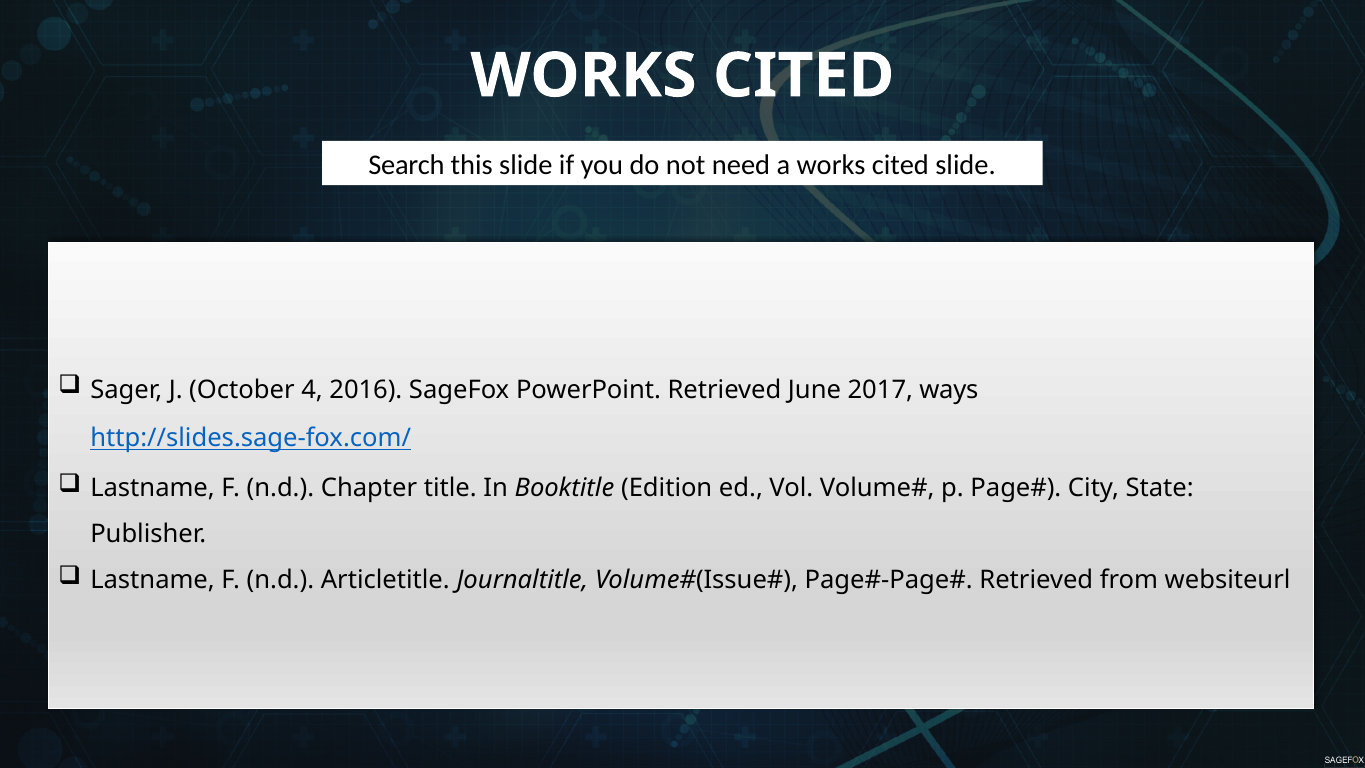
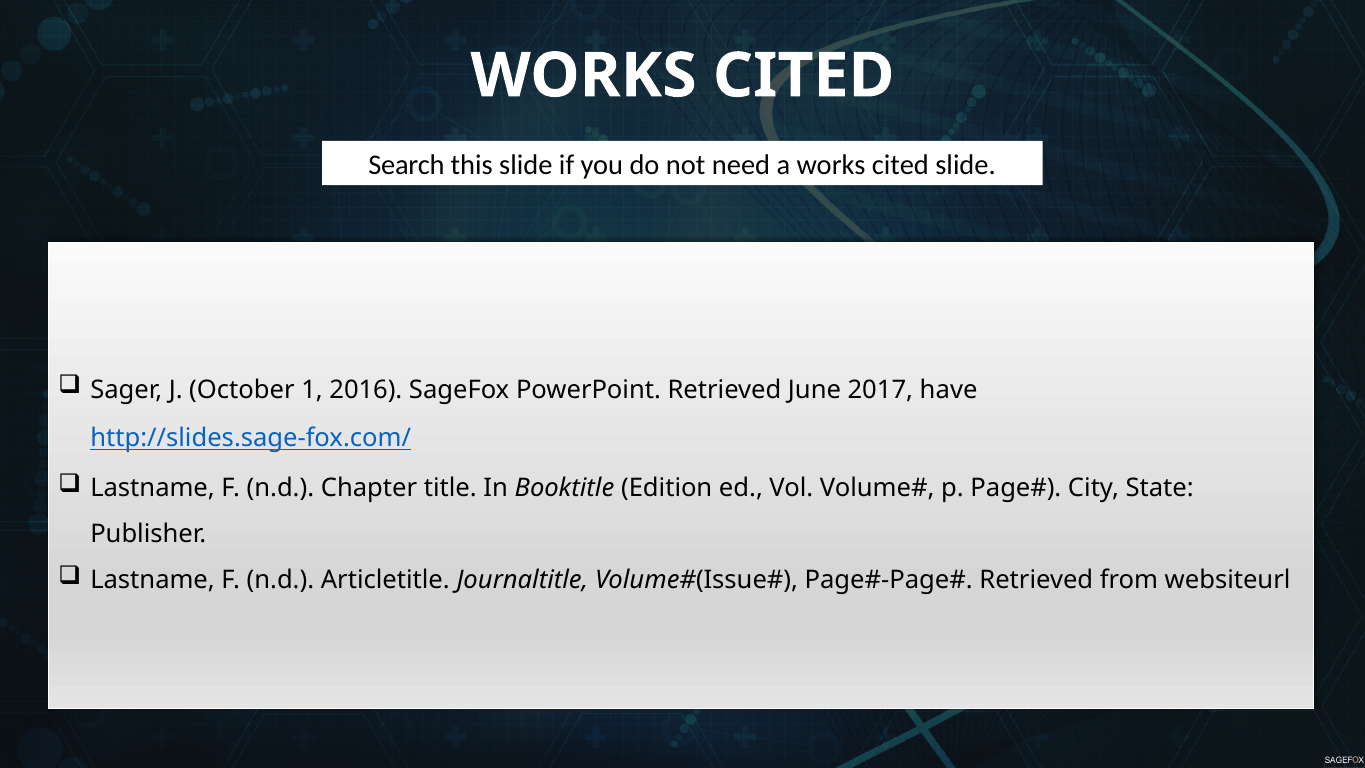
4: 4 -> 1
ways: ways -> have
